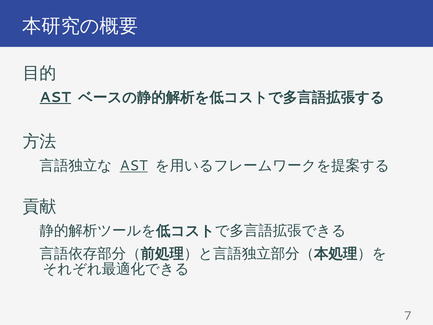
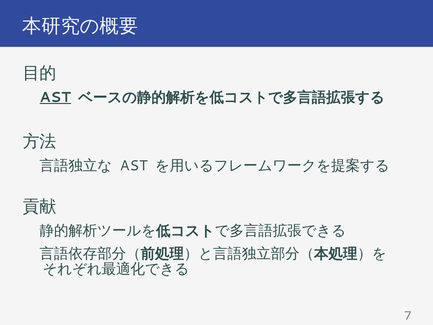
AST at (134, 166) underline: present -> none
